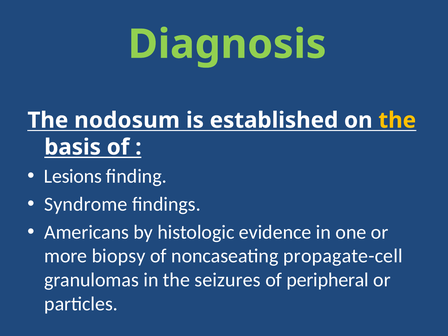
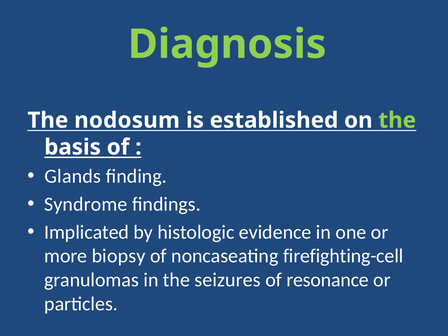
the at (397, 120) colour: yellow -> light green
Lesions: Lesions -> Glands
Americans: Americans -> Implicated
propagate-cell: propagate-cell -> firefighting-cell
peripheral: peripheral -> resonance
